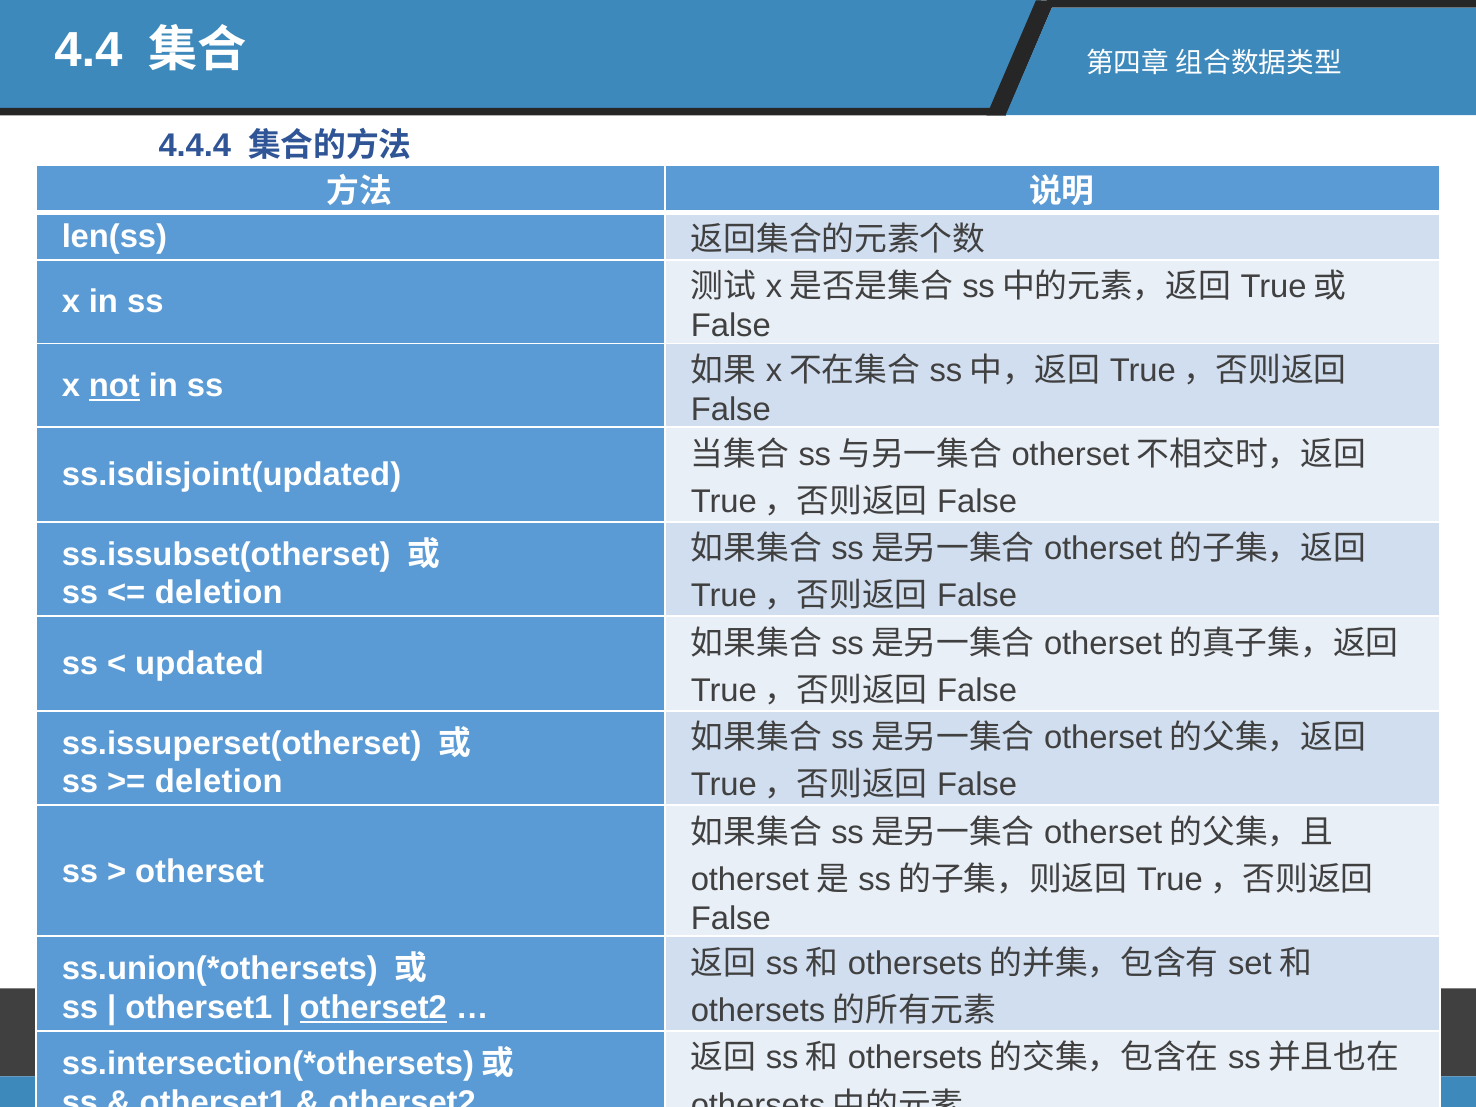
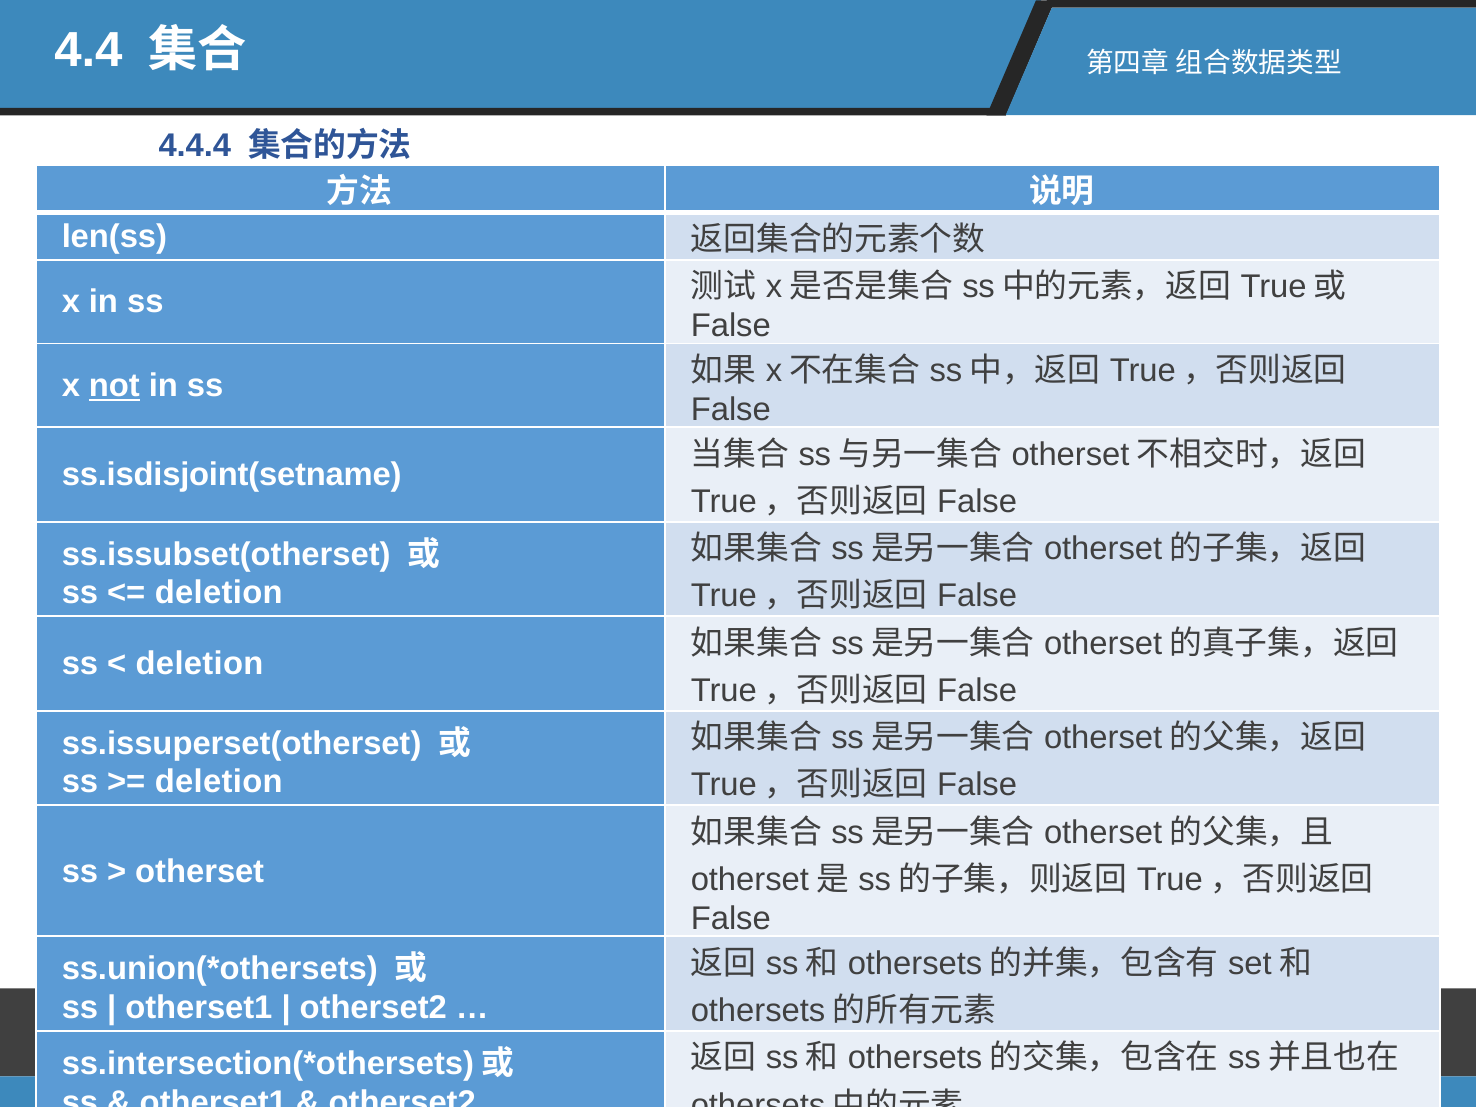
ss.isdisjoint(updated: ss.isdisjoint(updated -> ss.isdisjoint(setname
updated at (200, 664): updated -> deletion
otherset2 at (373, 1008) underline: present -> none
